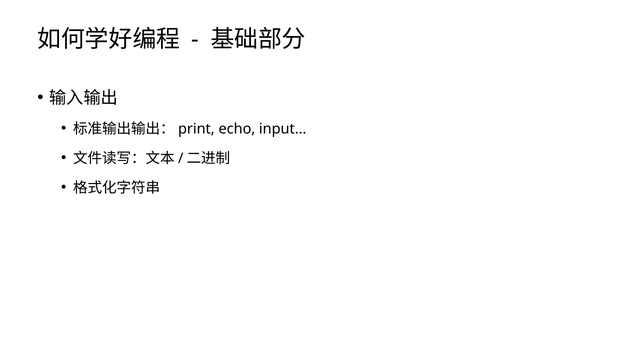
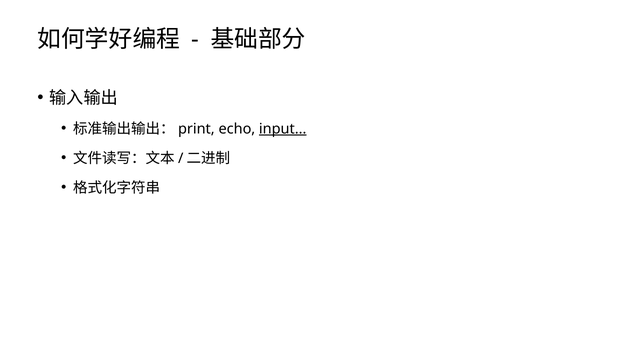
input underline: none -> present
